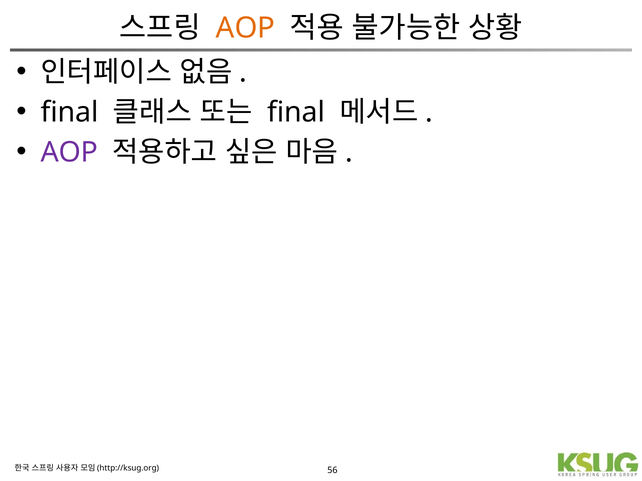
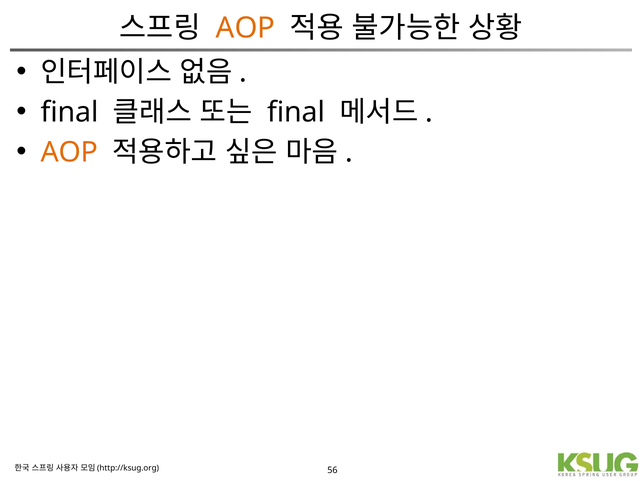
AOP at (69, 152) colour: purple -> orange
